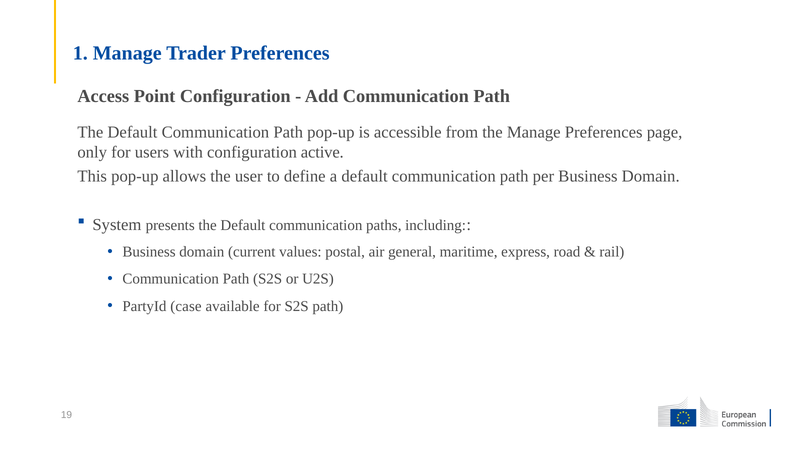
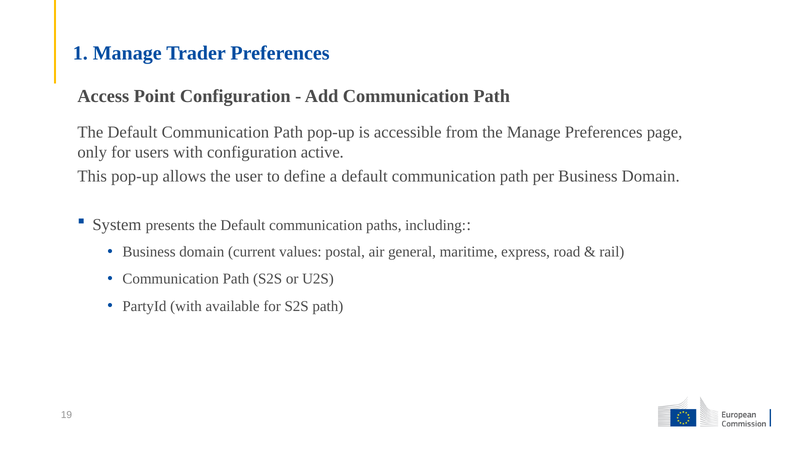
PartyId case: case -> with
